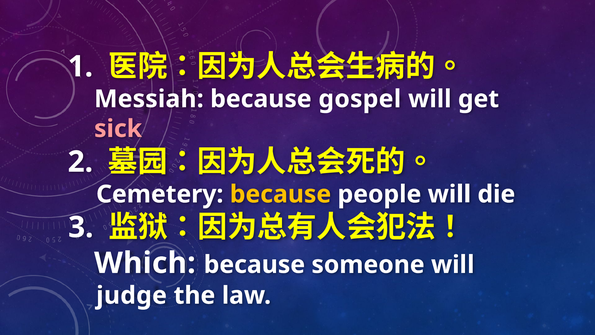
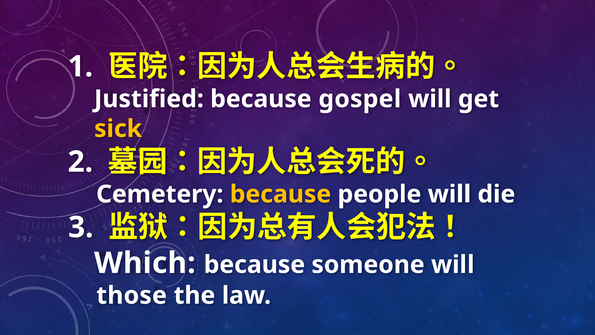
Messiah: Messiah -> Justified
sick colour: pink -> yellow
judge: judge -> those
